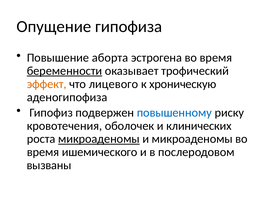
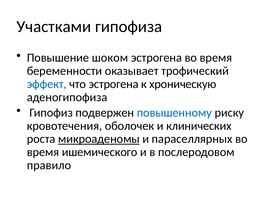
Опущение: Опущение -> Участками
аборта: аборта -> шоком
беременности underline: present -> none
эффект colour: orange -> blue
что лицевого: лицевого -> эстрогена
и микроаденомы: микроаденомы -> параселлярных
вызваны: вызваны -> правило
